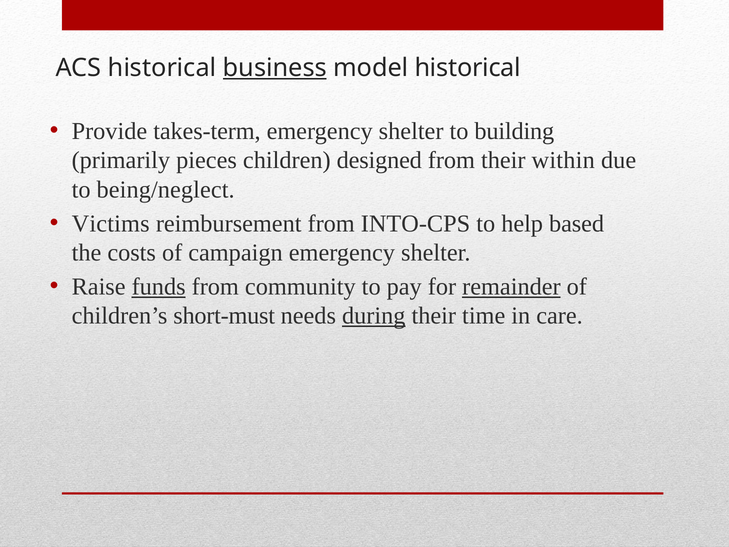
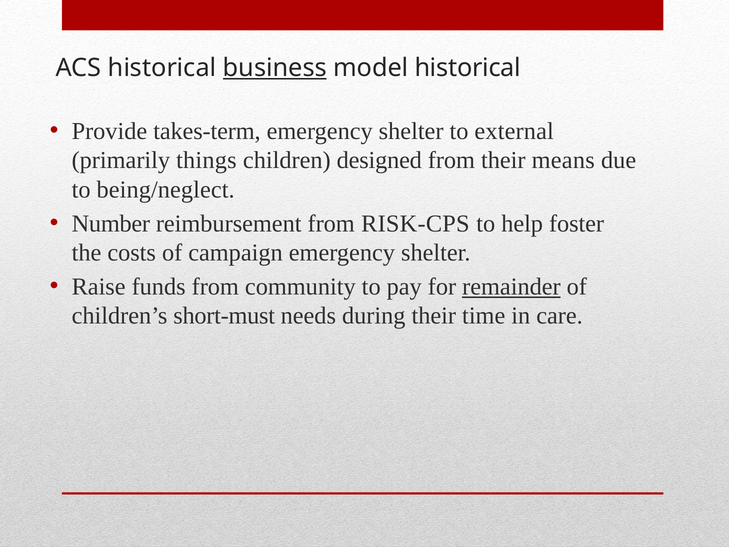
building: building -> external
pieces: pieces -> things
within: within -> means
Victims: Victims -> Number
INTO-CPS: INTO-CPS -> RISK-CPS
based: based -> foster
funds underline: present -> none
during underline: present -> none
